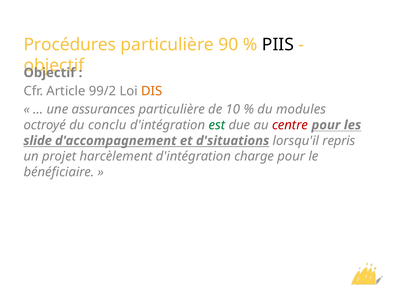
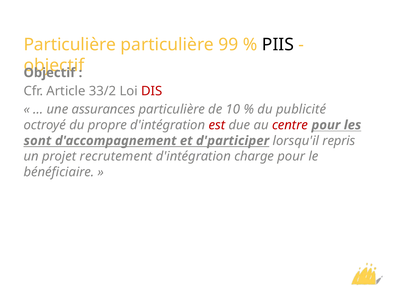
Procédures at (70, 45): Procédures -> Particulière
90: 90 -> 99
99/2: 99/2 -> 33/2
DIS colour: orange -> red
modules: modules -> publicité
conclu: conclu -> propre
est colour: green -> red
slide: slide -> sont
d'situations: d'situations -> d'participer
harcèlement: harcèlement -> recrutement
